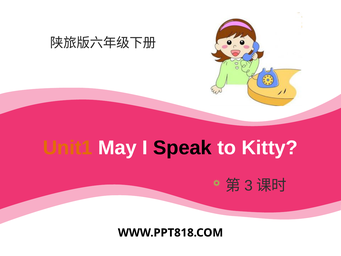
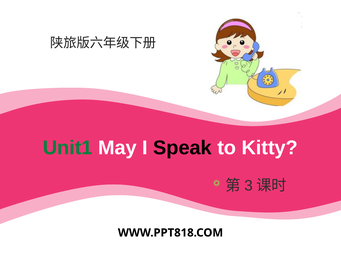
Unit1 colour: orange -> green
